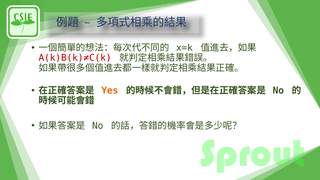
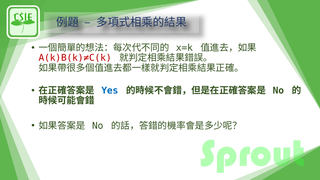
Yes colour: orange -> blue
